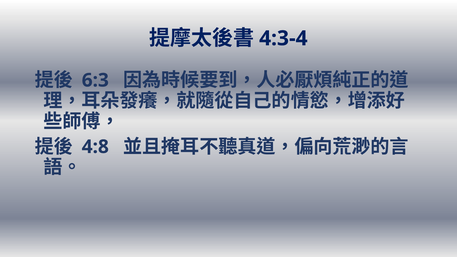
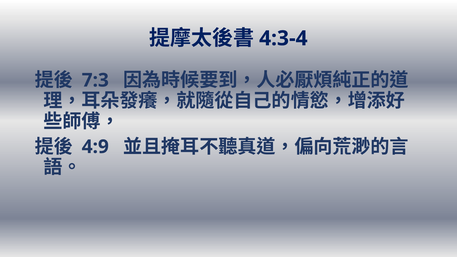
6:3: 6:3 -> 7:3
4:8: 4:8 -> 4:9
